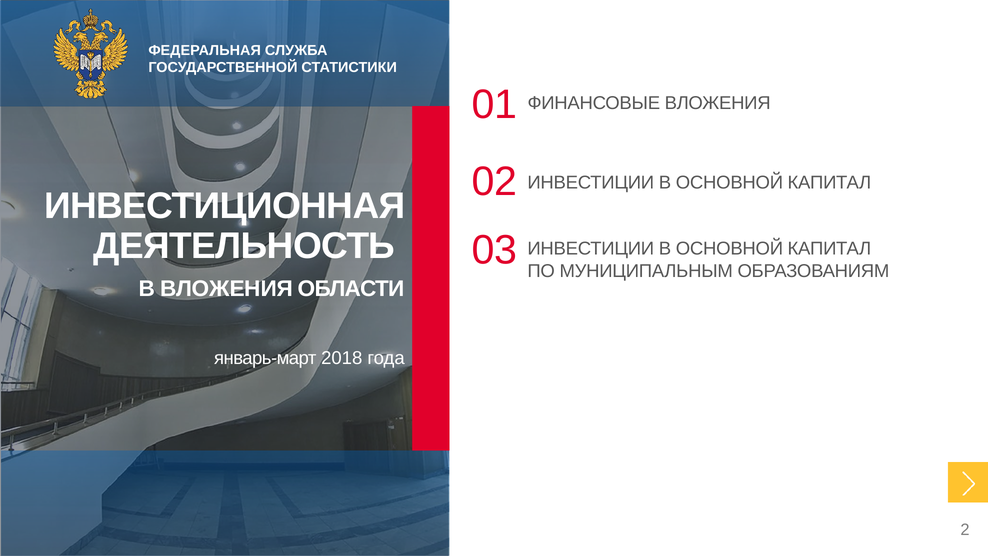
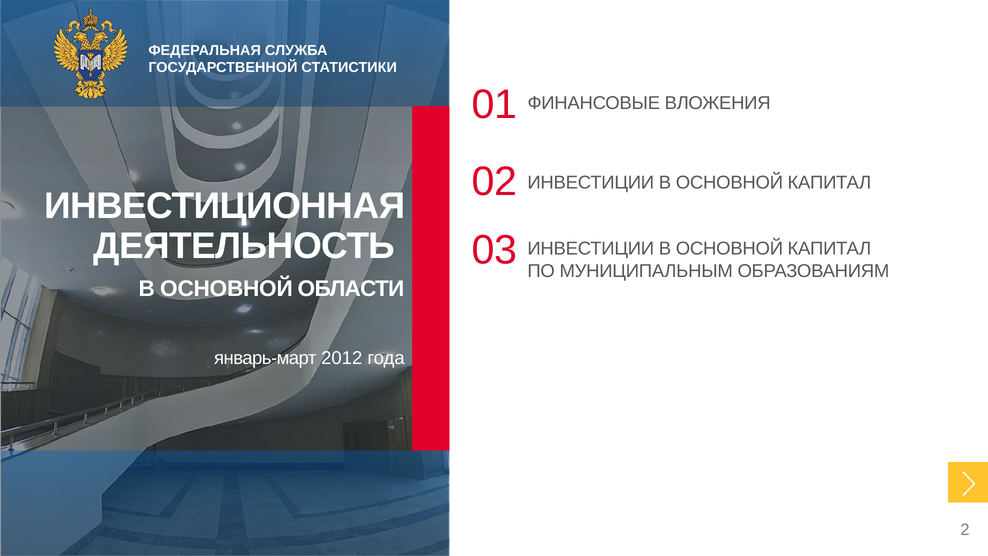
ВЛОЖЕНИЯ at (227, 289): ВЛОЖЕНИЯ -> ОСНОВНОЙ
2018: 2018 -> 2012
